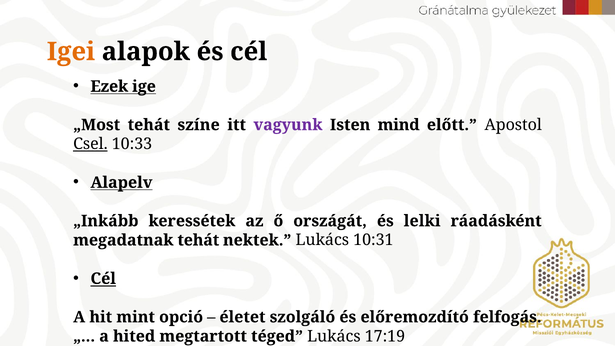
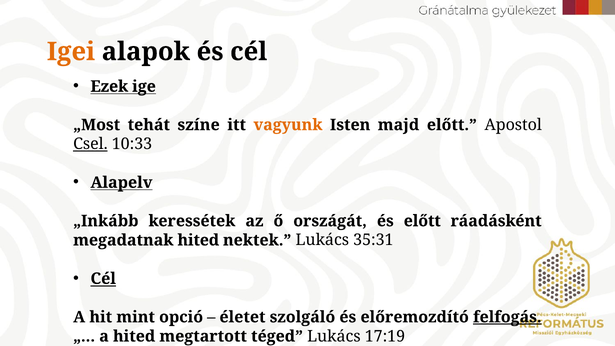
vagyunk colour: purple -> orange
mind: mind -> majd
és lelki: lelki -> előtt
megadatnak tehát: tehát -> hited
10:31: 10:31 -> 35:31
felfogás underline: none -> present
